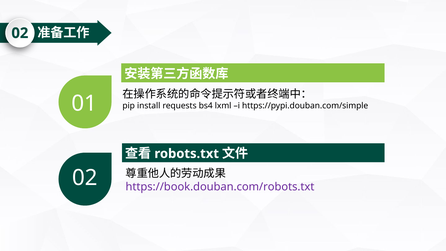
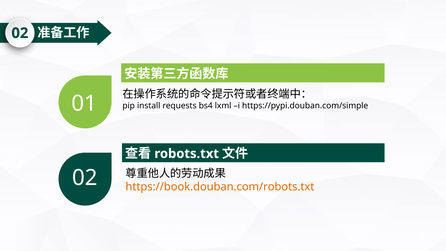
https://book.douban.com/robots.txt colour: purple -> orange
